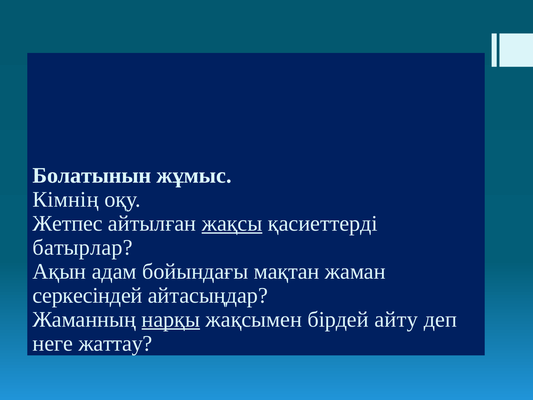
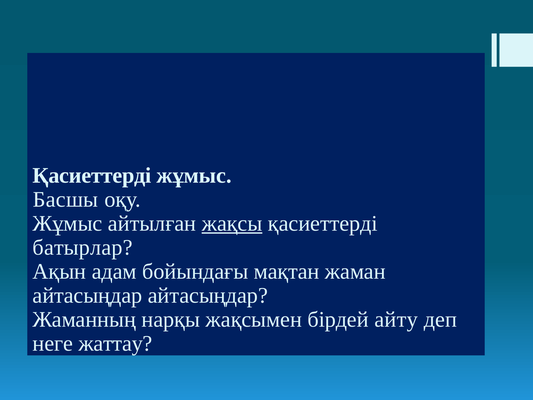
Болатынын at (92, 175): Болатынын -> Қасиеттерді
Кімнің: Кімнің -> Басшы
Жетпес at (68, 223): Жетпес -> Жұмыс
серкесіндей at (88, 295): серкесіндей -> айтасыңдар
нарқы underline: present -> none
